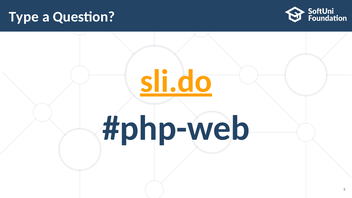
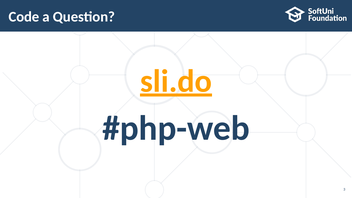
Type: Type -> Code
